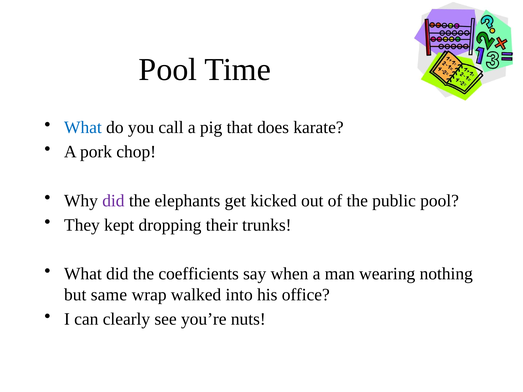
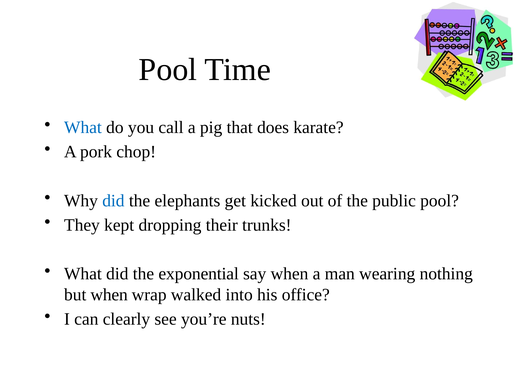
did at (113, 201) colour: purple -> blue
coefficients: coefficients -> exponential
but same: same -> when
